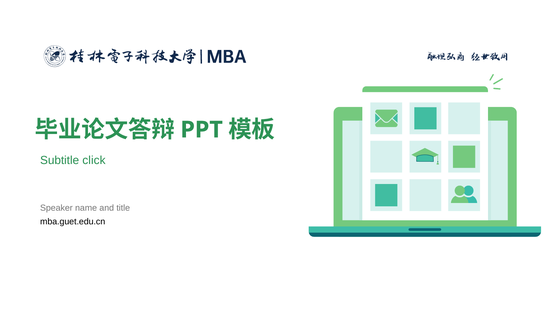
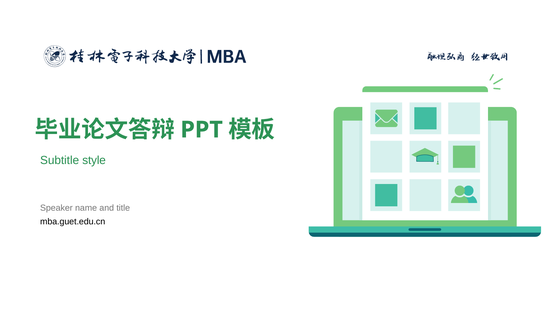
click: click -> style
